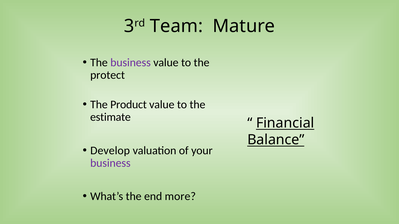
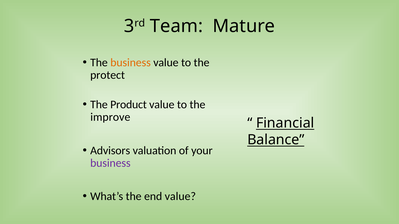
business at (131, 63) colour: purple -> orange
estimate: estimate -> improve
Develop: Develop -> Advisors
end more: more -> value
